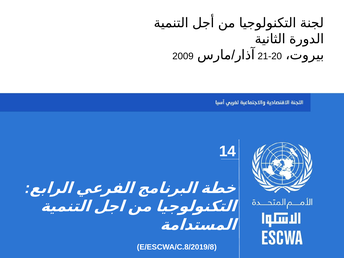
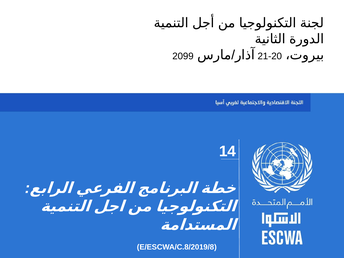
2009: 2009 -> 2099
